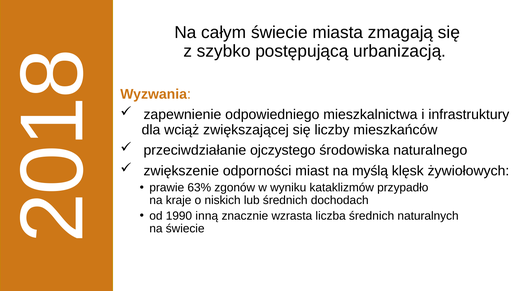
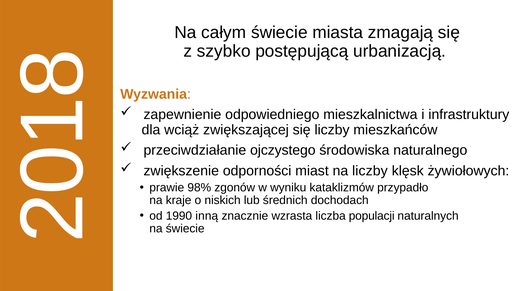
na myślą: myślą -> liczby
63%: 63% -> 98%
liczba średnich: średnich -> populacji
